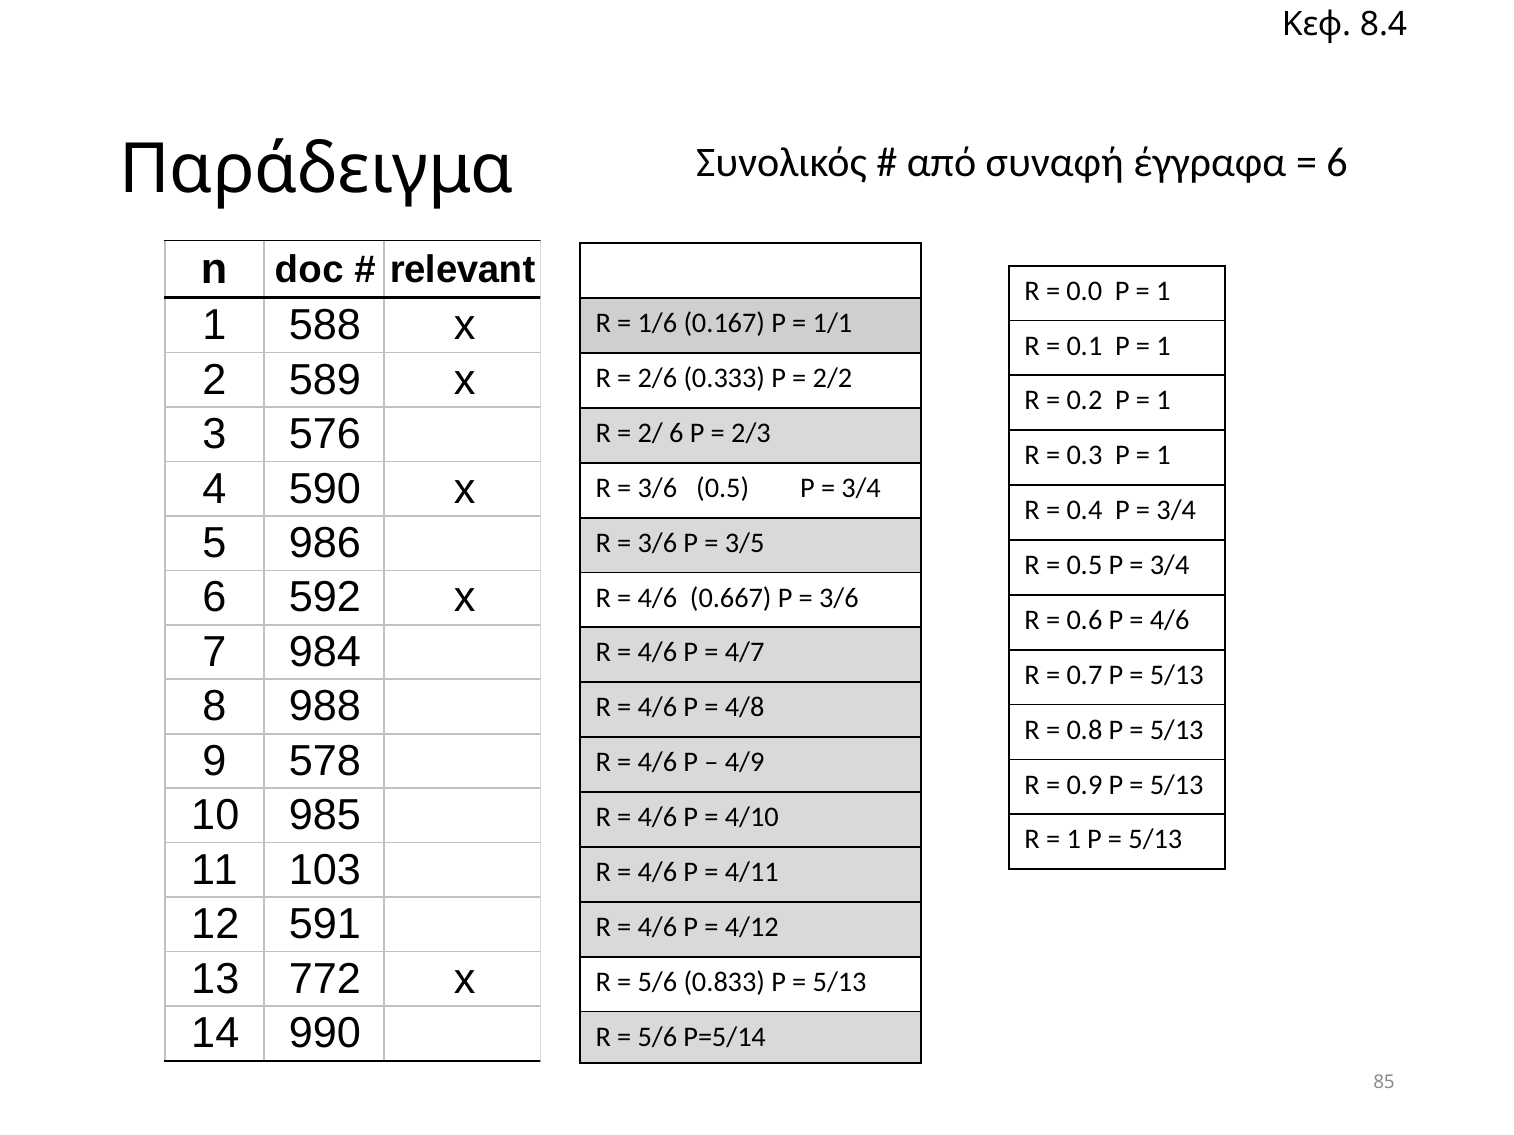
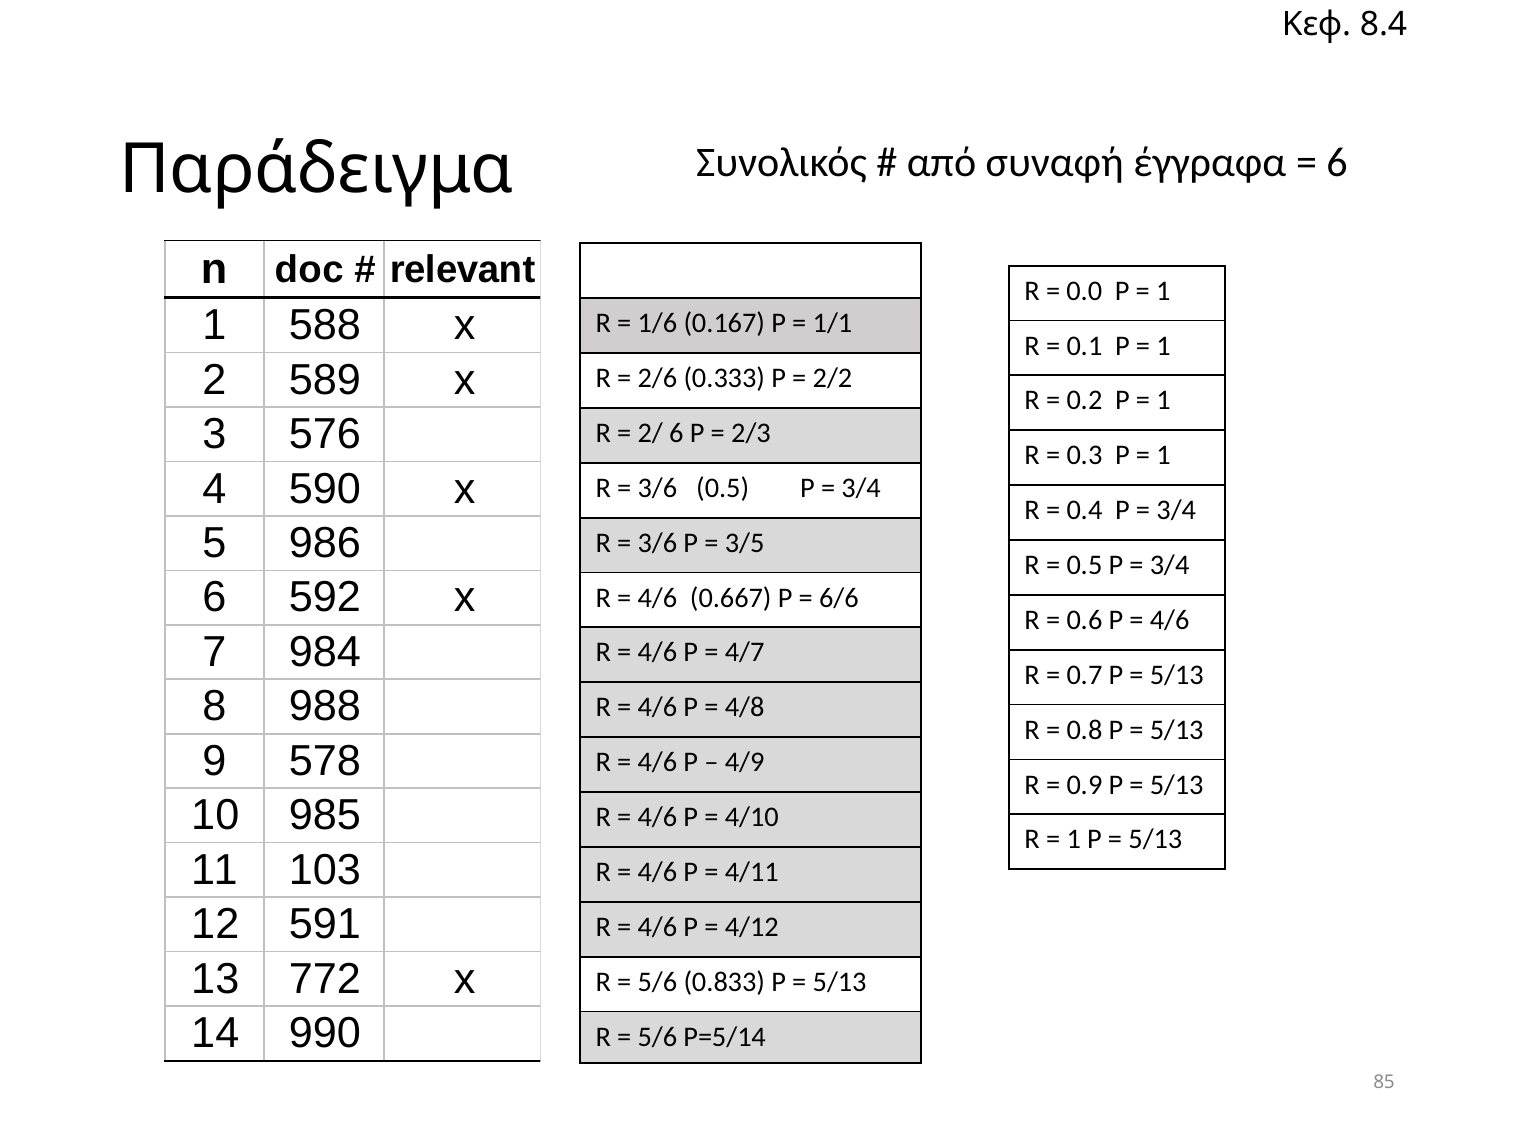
3/6 at (839, 598): 3/6 -> 6/6
